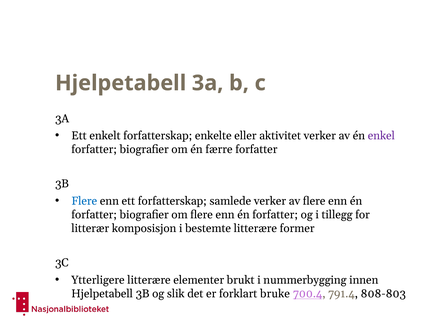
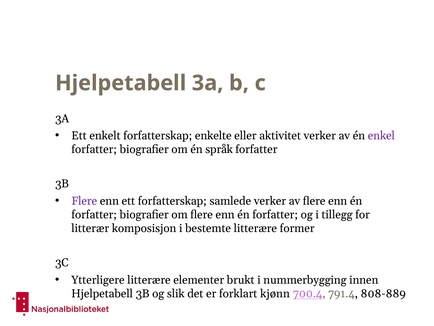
færre: færre -> språk
Flere at (84, 201) colour: blue -> purple
bruke: bruke -> kjønn
808-803: 808-803 -> 808-889
